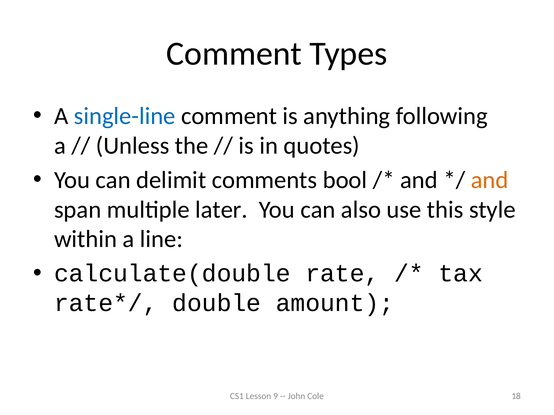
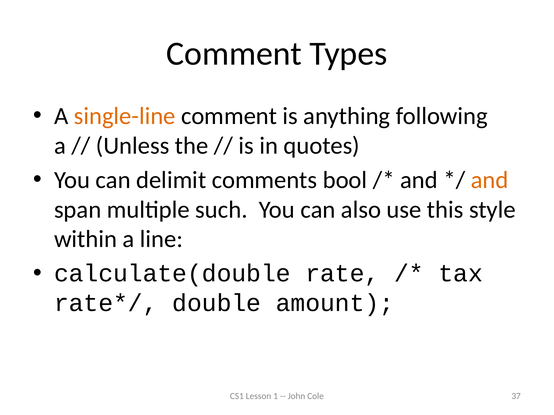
single-line colour: blue -> orange
later: later -> such
9: 9 -> 1
18: 18 -> 37
